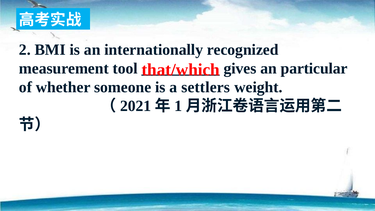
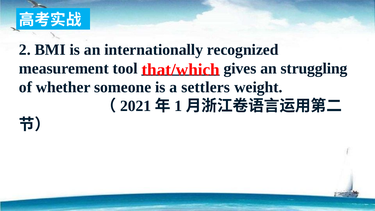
particular: particular -> struggling
